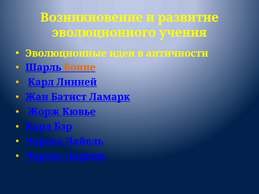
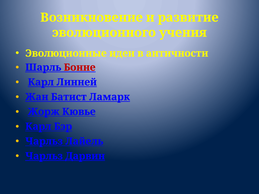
Бонне colour: orange -> red
